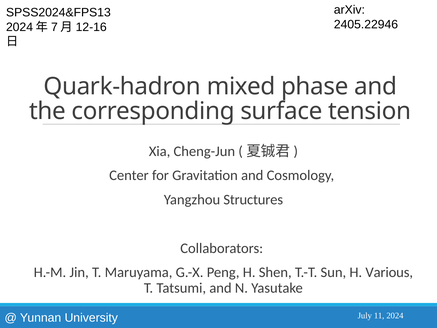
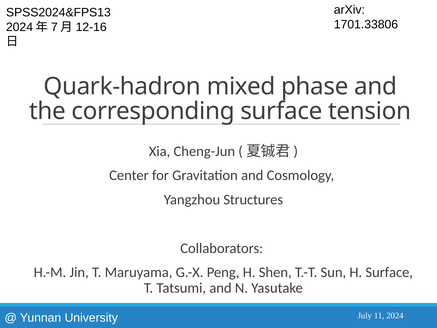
2405.22946: 2405.22946 -> 1701.33806
H Various: Various -> Surface
